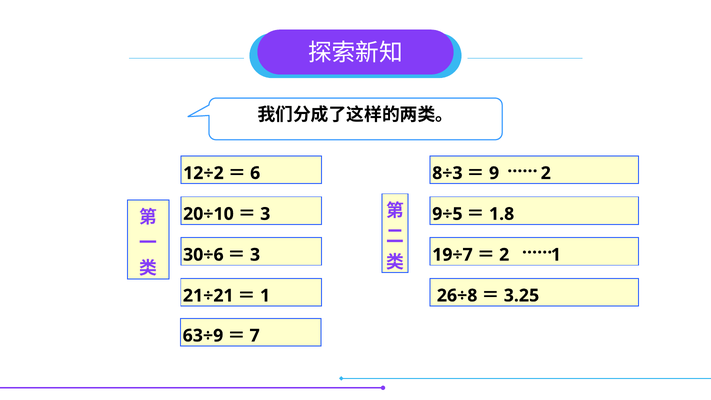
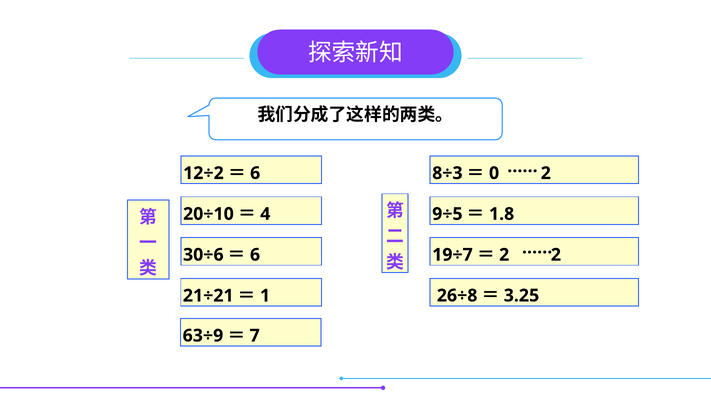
9: 9 -> 0
3 at (265, 214): 3 -> 4
3 at (255, 255): 3 -> 6
2 1: 1 -> 2
